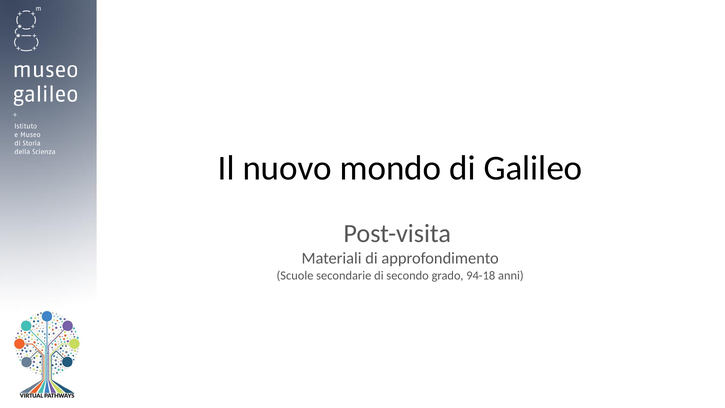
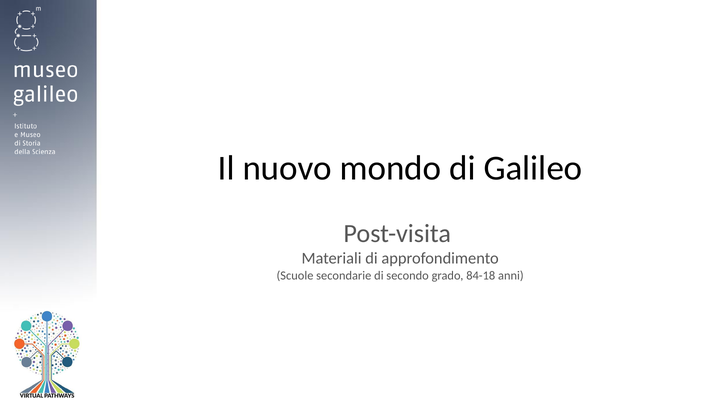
94-18: 94-18 -> 84-18
